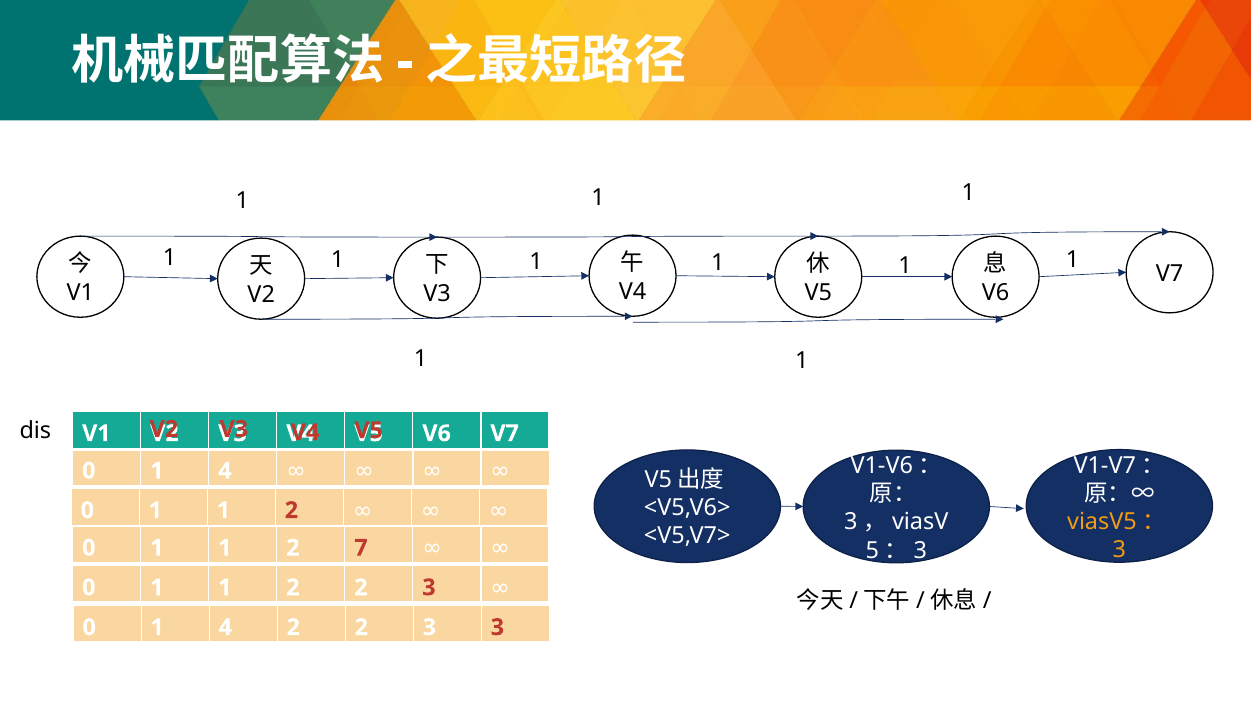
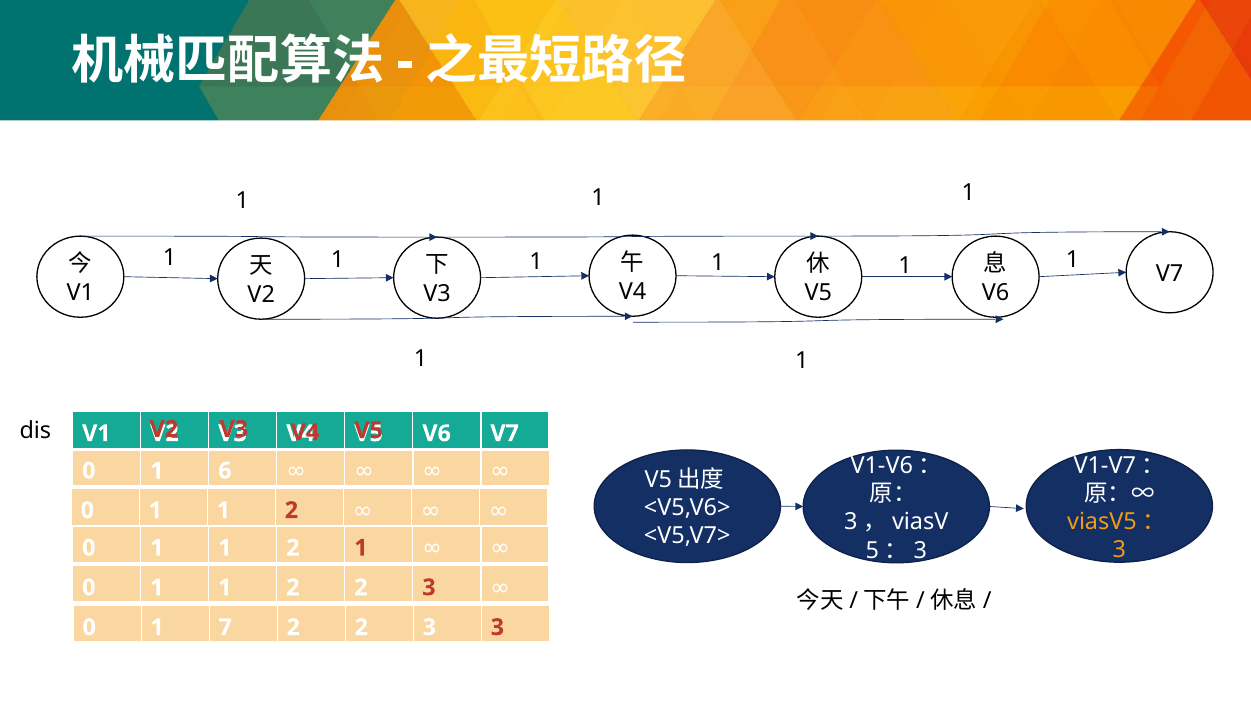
4 at (225, 471): 4 -> 6
2 7: 7 -> 1
4 at (225, 627): 4 -> 7
